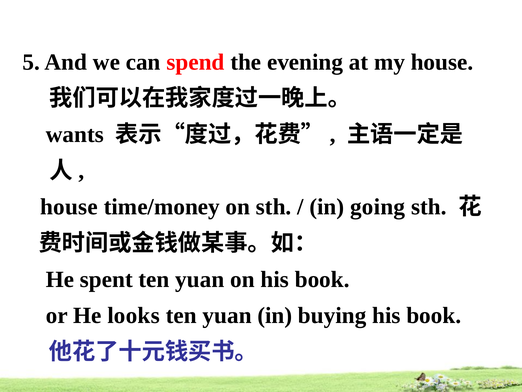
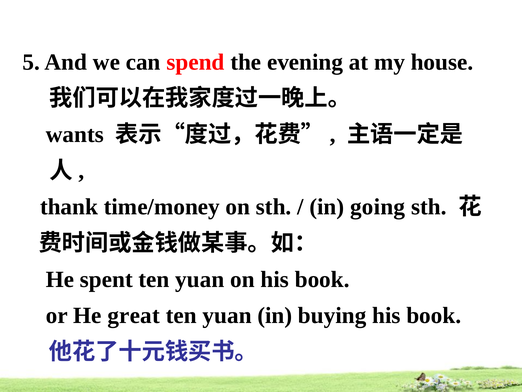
house at (69, 207): house -> thank
looks: looks -> great
